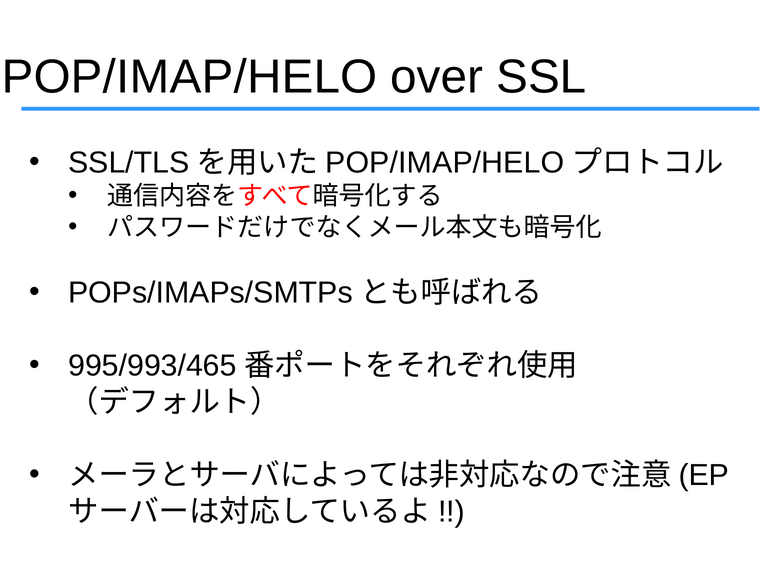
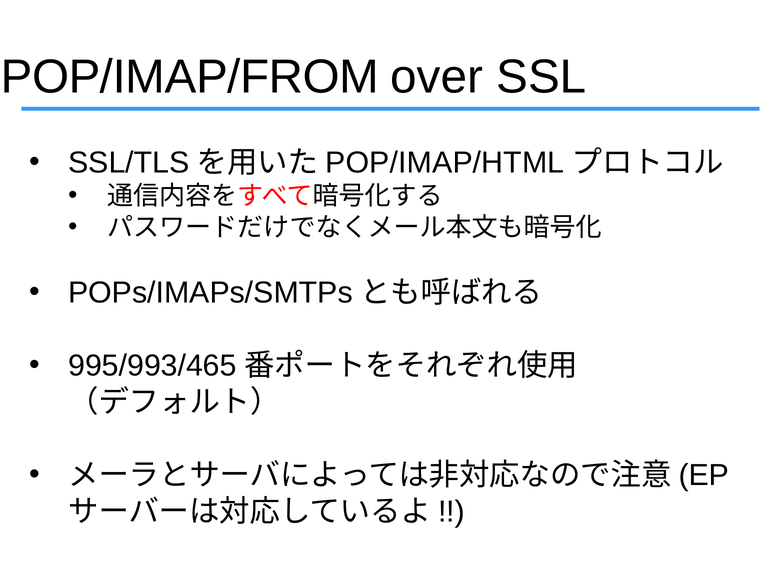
POP/IMAP/HELO at (190, 77): POP/IMAP/HELO -> POP/IMAP/FROM
POP/IMAP/HELO at (445, 163): POP/IMAP/HELO -> POP/IMAP/HTML
